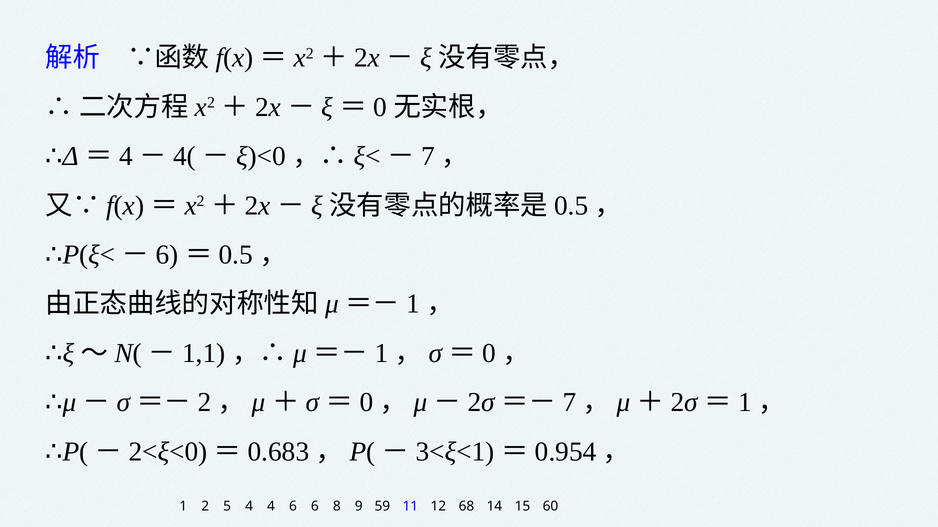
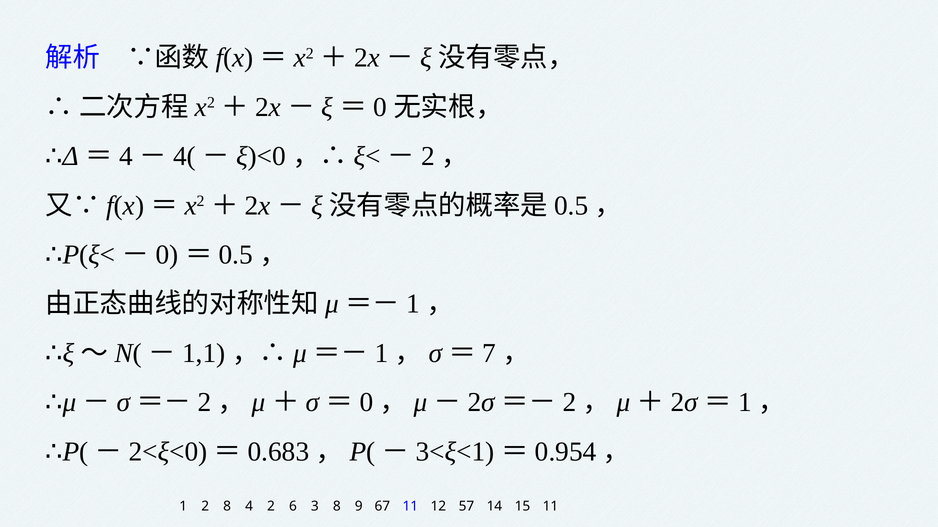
7 at (428, 156): 7 -> 2
6 at (167, 255): 6 -> 0
0 at (489, 354): 0 -> 7
7 at (569, 403): 7 -> 2
2 5: 5 -> 8
4 4: 4 -> 2
6 6: 6 -> 3
59: 59 -> 67
68: 68 -> 57
15 60: 60 -> 11
